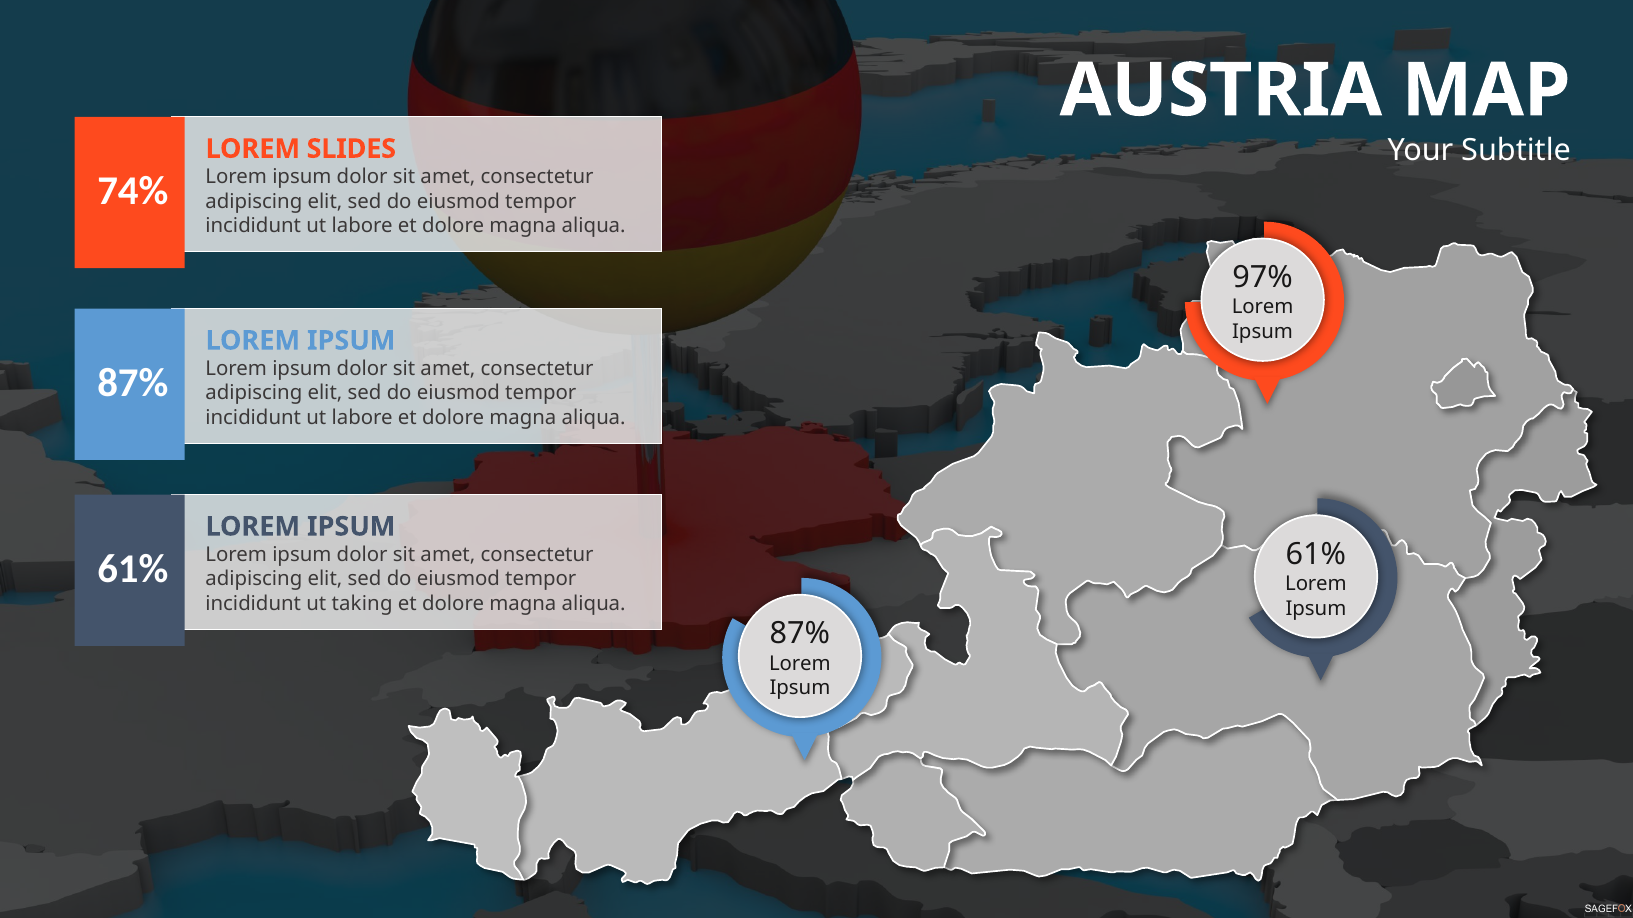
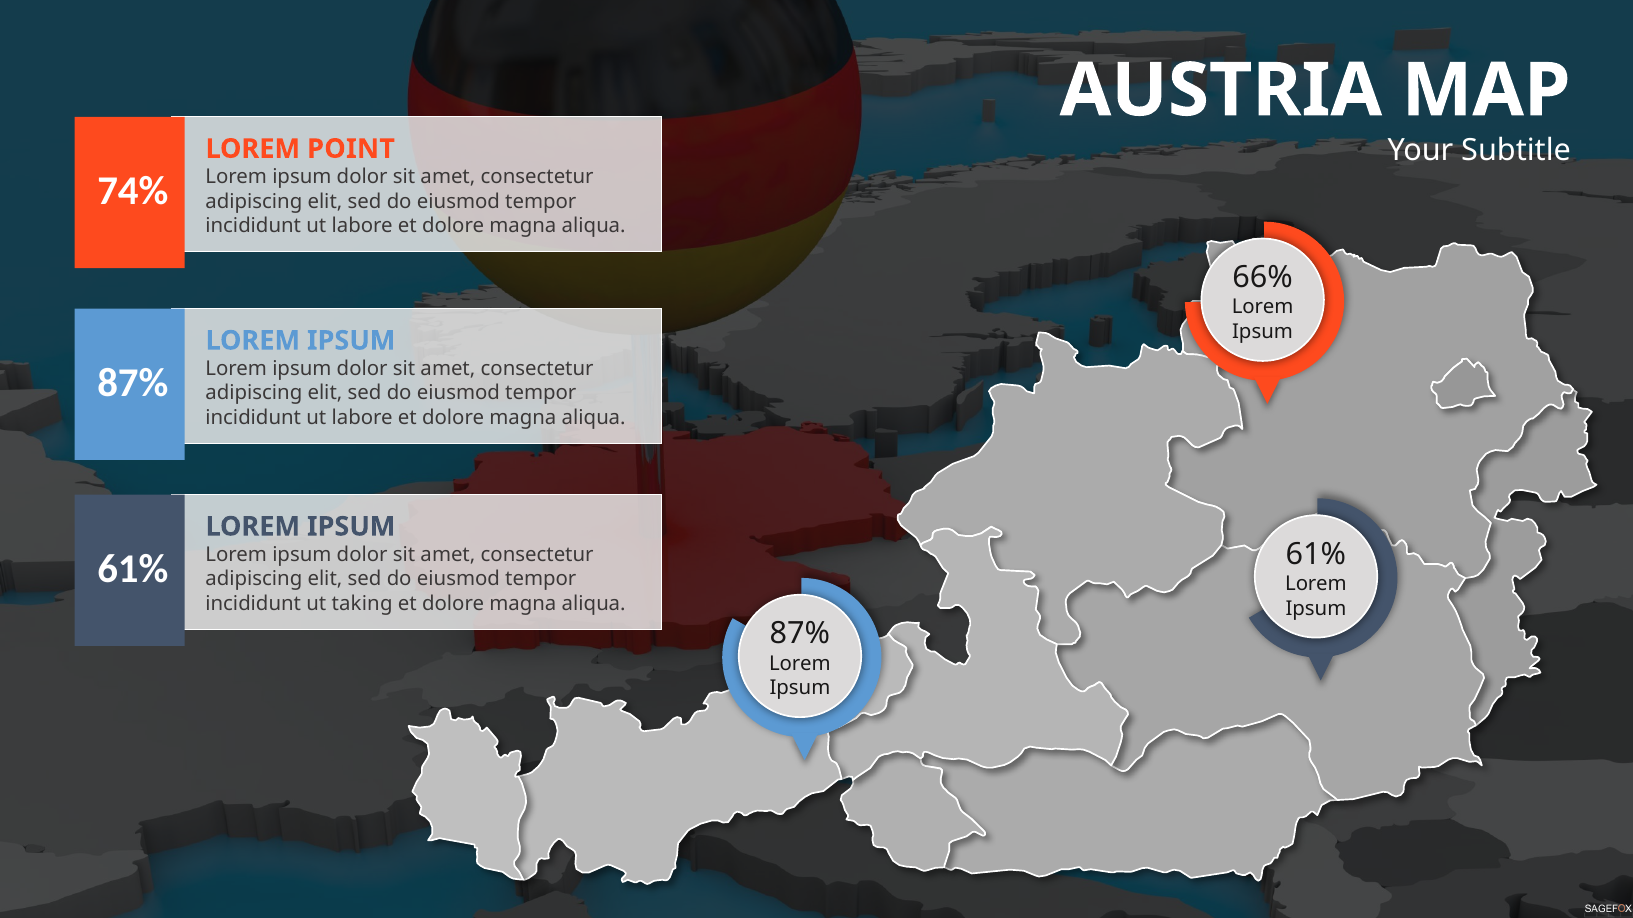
SLIDES: SLIDES -> POINT
97%: 97% -> 66%
